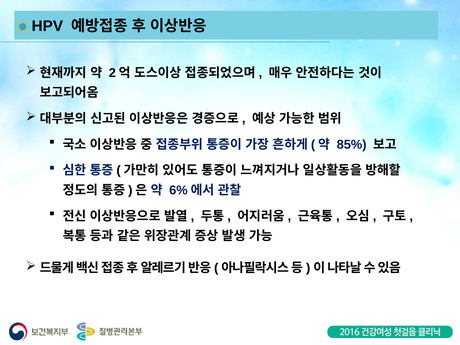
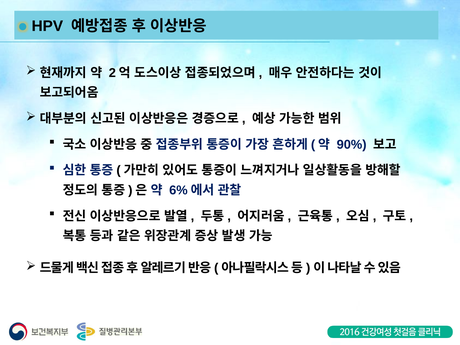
85%: 85% -> 90%
